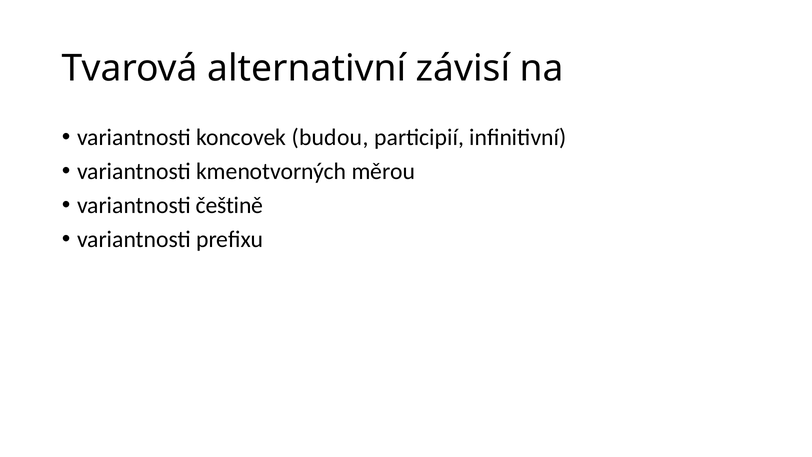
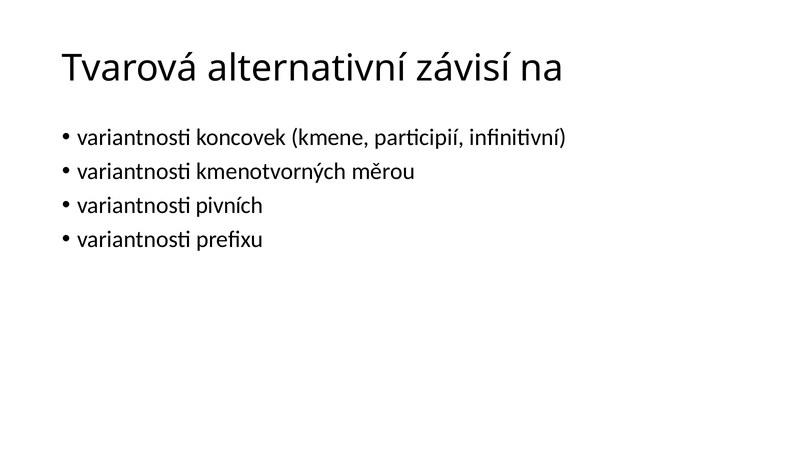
budou: budou -> kmene
češtině: češtině -> pivních
